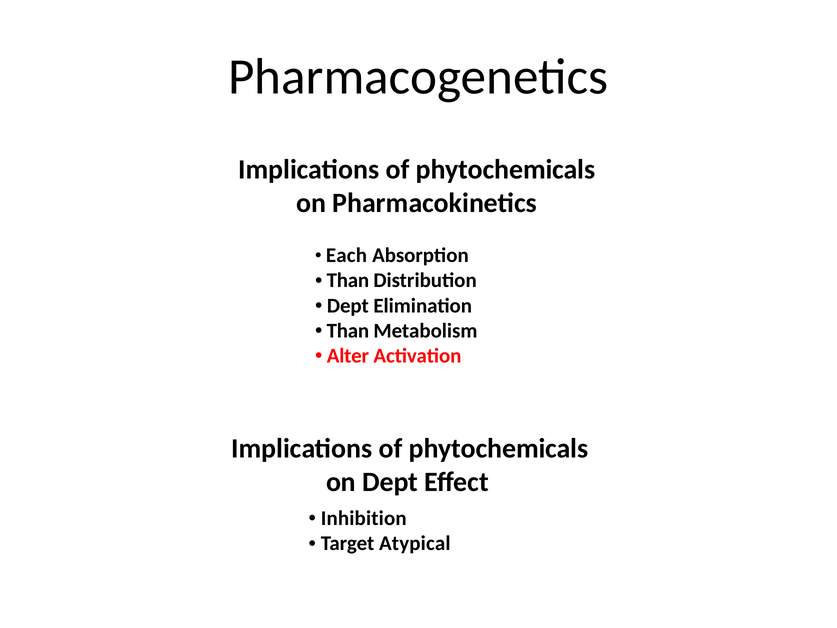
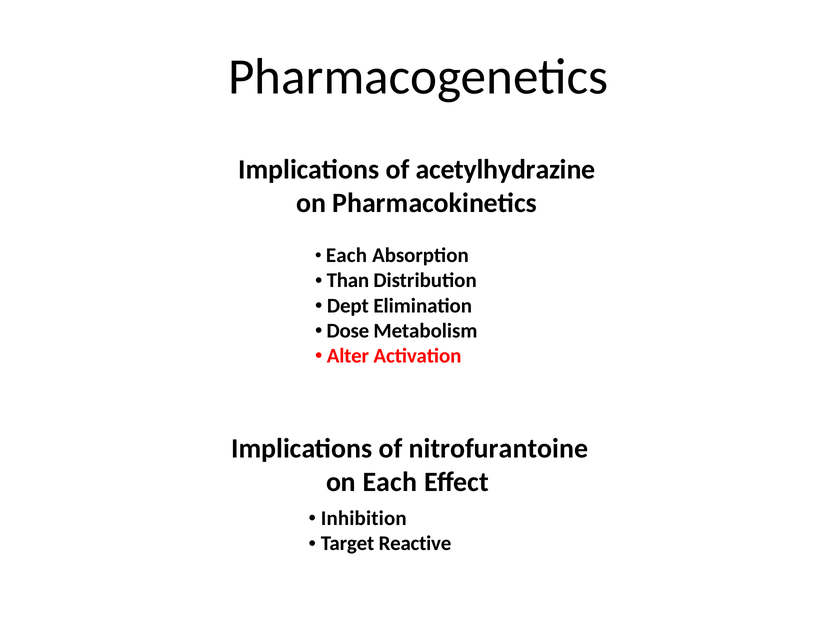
phytochemicals at (505, 169): phytochemicals -> acetylhydrazine
Than at (348, 331): Than -> Dose
phytochemicals at (498, 448): phytochemicals -> nitrofurantoine
on Dept: Dept -> Each
Atypical: Atypical -> Reactive
